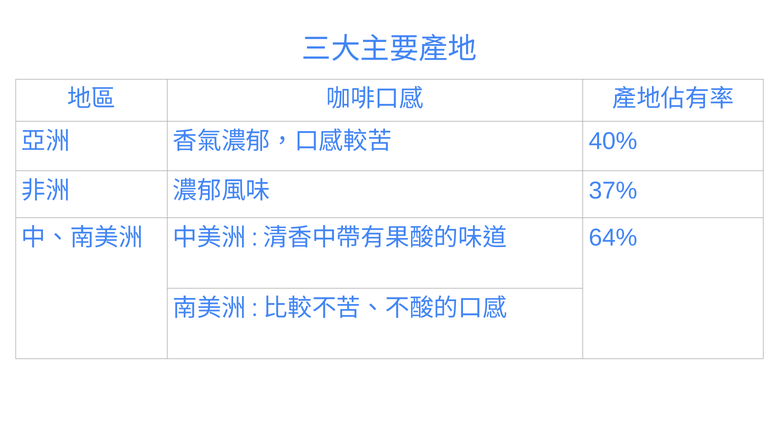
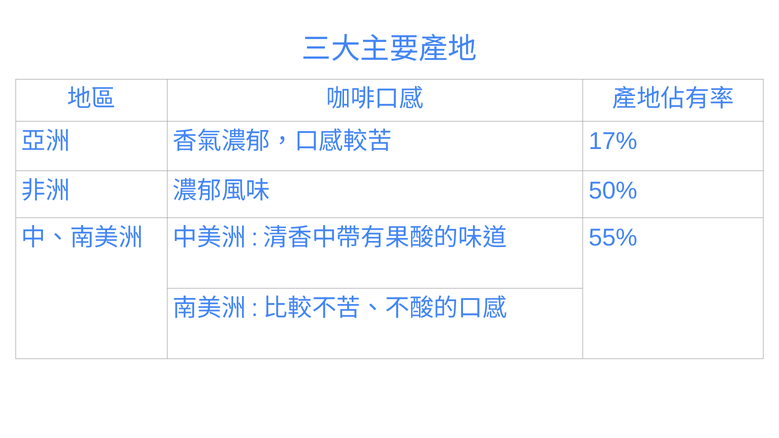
40%: 40% -> 17%
37%: 37% -> 50%
64%: 64% -> 55%
